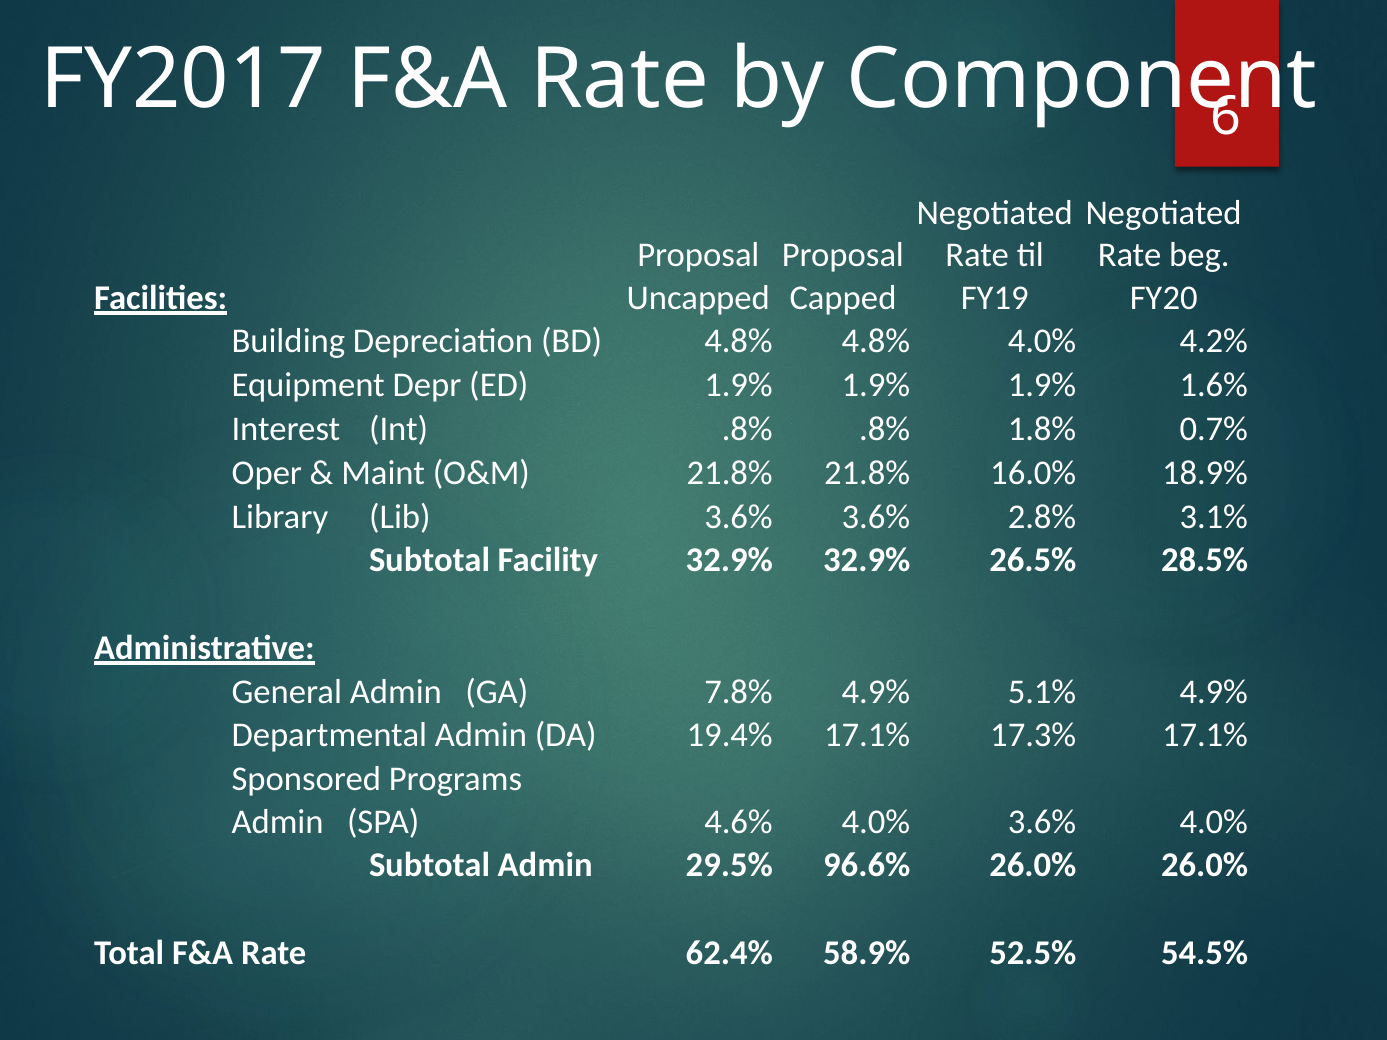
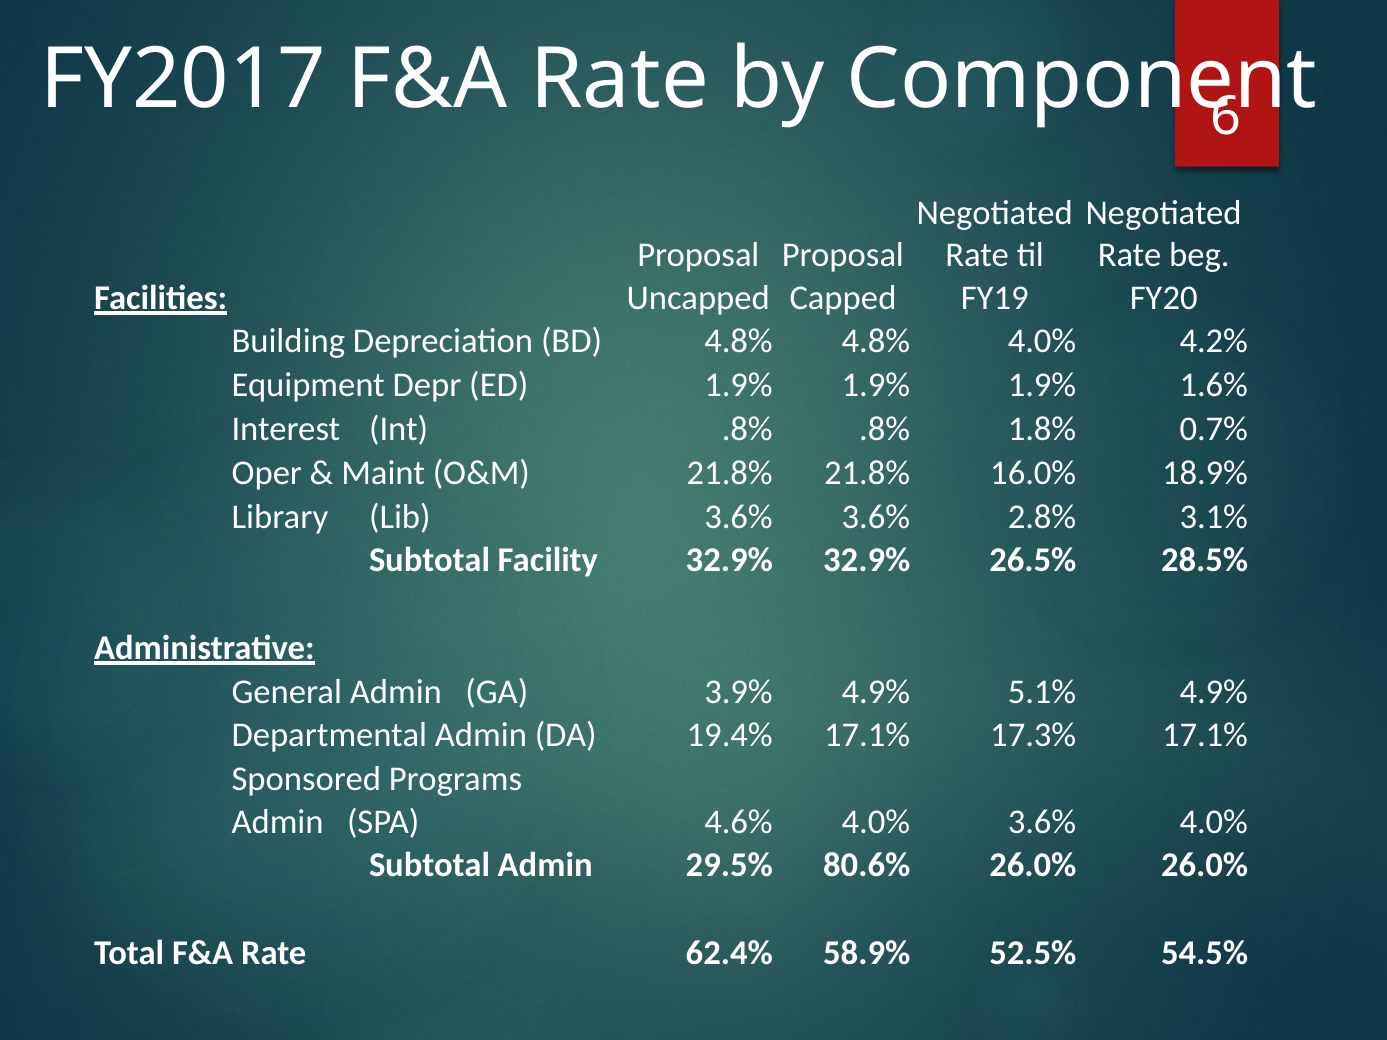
7.8%: 7.8% -> 3.9%
96.6%: 96.6% -> 80.6%
